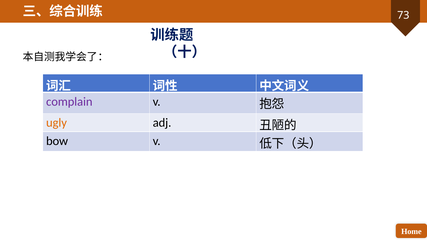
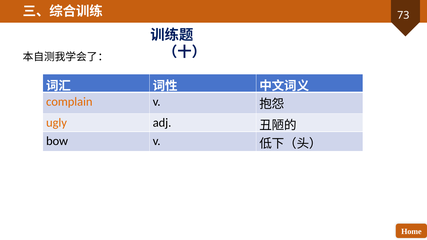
complain colour: purple -> orange
